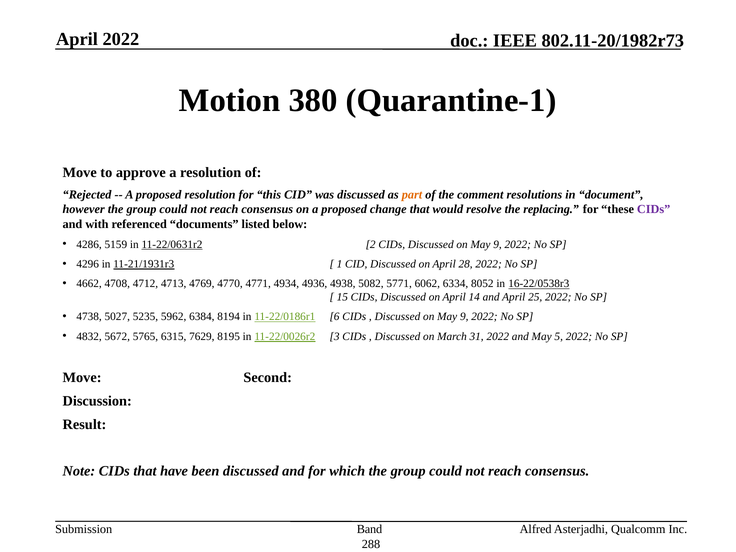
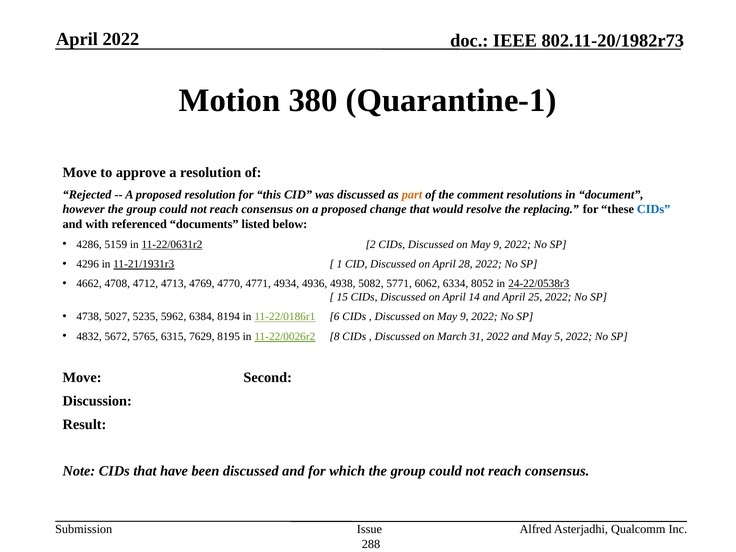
CIDs at (654, 209) colour: purple -> blue
16-22/0538r3: 16-22/0538r3 -> 24-22/0538r3
3: 3 -> 8
Band: Band -> Issue
